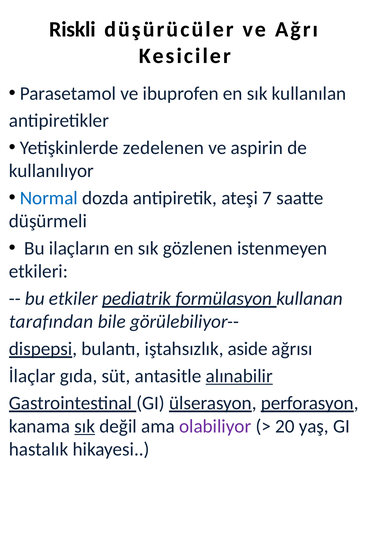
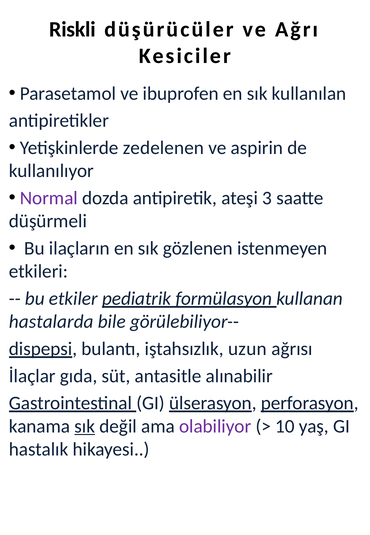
Normal colour: blue -> purple
7: 7 -> 3
tarafından: tarafından -> hastalarda
aside: aside -> uzun
alınabilir underline: present -> none
20: 20 -> 10
